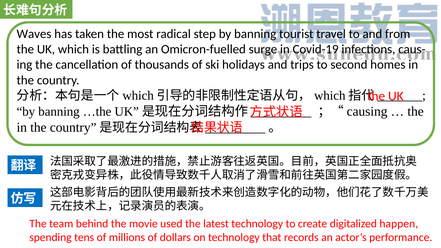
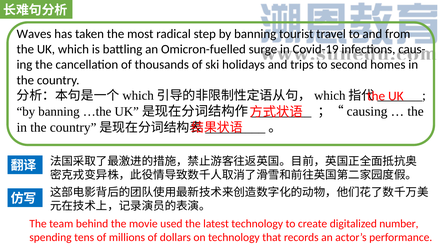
happen: happen -> number
